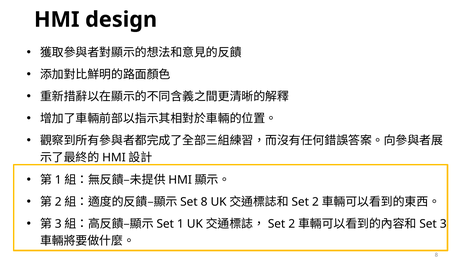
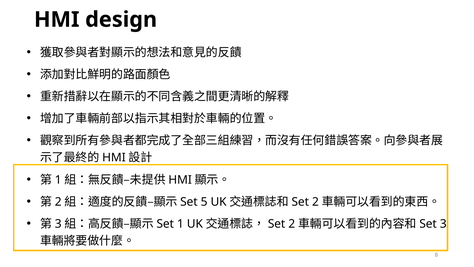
8 at (204, 202): 8 -> 5
